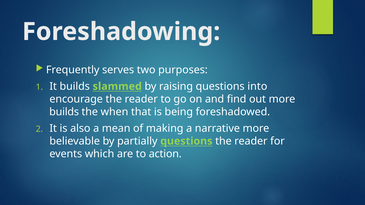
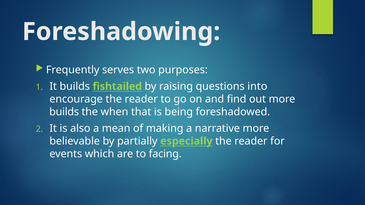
slammed: slammed -> fishtailed
partially questions: questions -> especially
action: action -> facing
